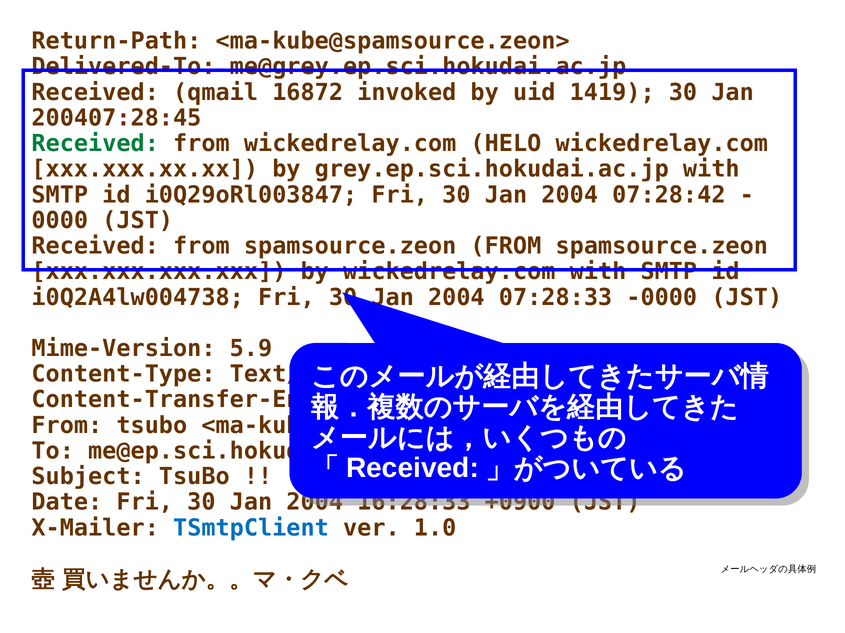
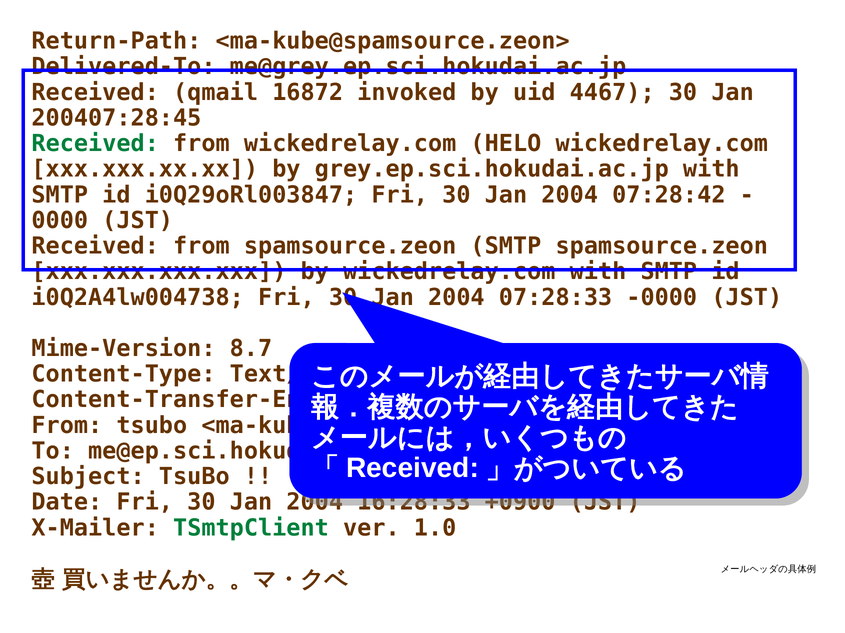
1419: 1419 -> 4467
spamsource.zeon FROM: FROM -> SMTP
5.9: 5.9 -> 8.7
TSmtpClient colour: blue -> green
